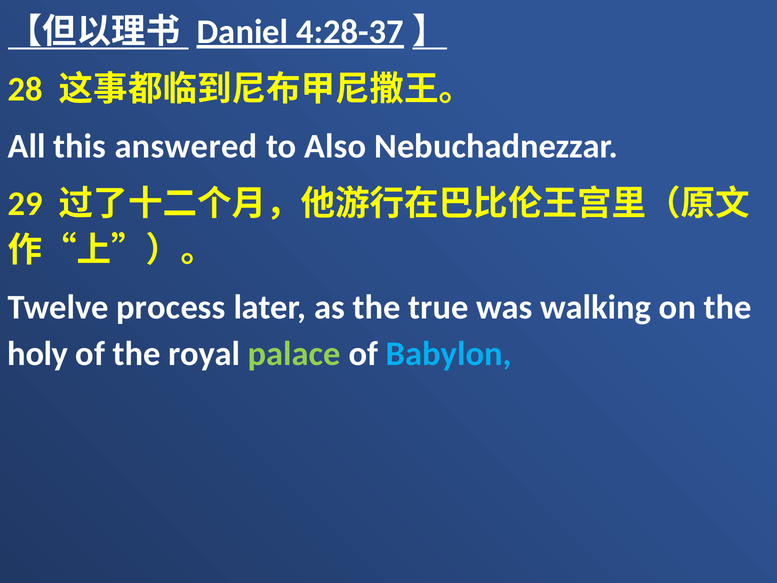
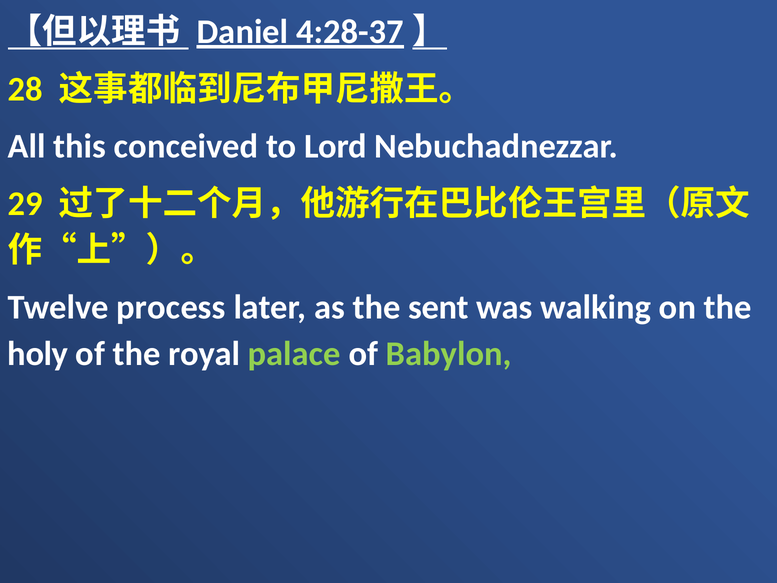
answered: answered -> conceived
Also: Also -> Lord
true: true -> sent
Babylon colour: light blue -> light green
